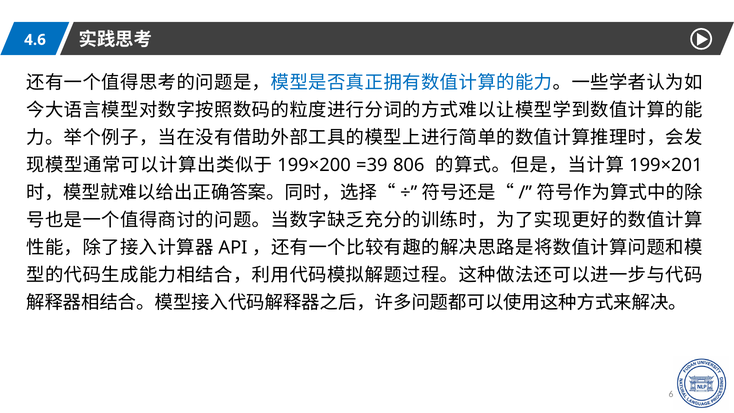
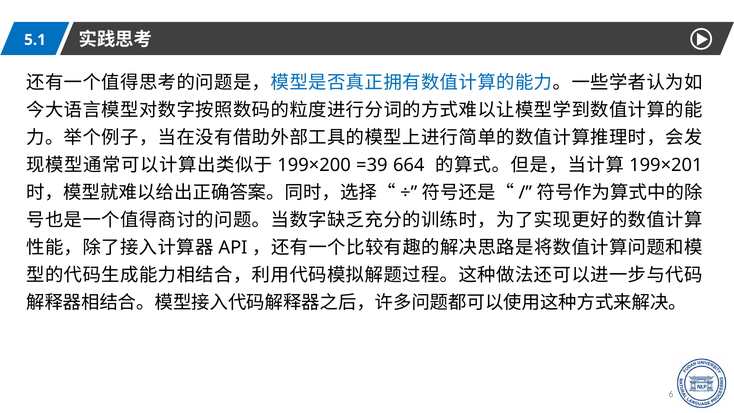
4.6: 4.6 -> 5.1
806: 806 -> 664
